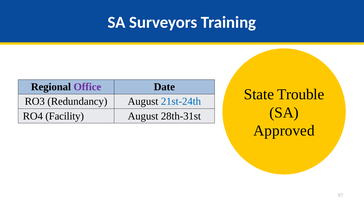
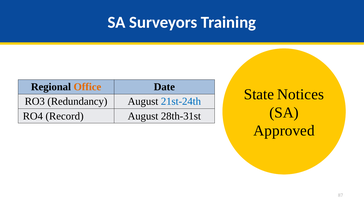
Office colour: purple -> orange
Trouble: Trouble -> Notices
Facility: Facility -> Record
